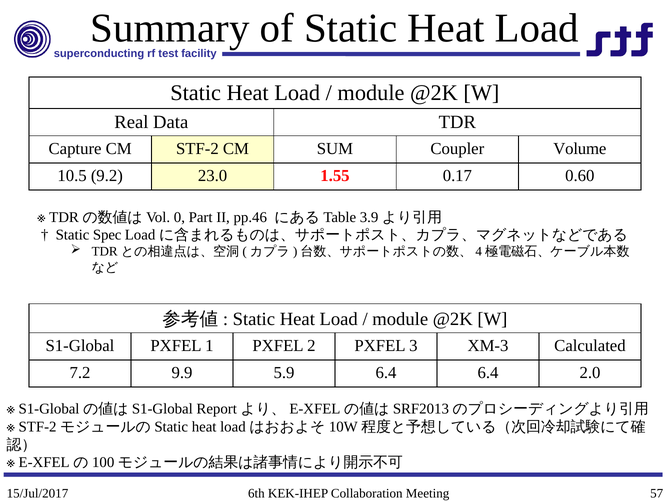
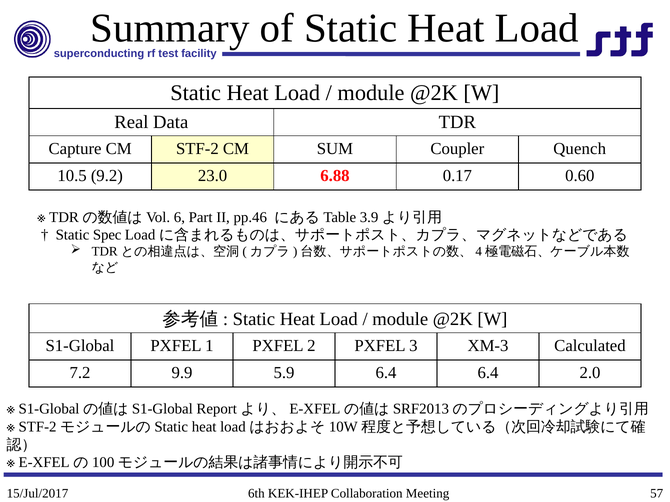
Volume: Volume -> Quench
1.55: 1.55 -> 6.88
0: 0 -> 6
